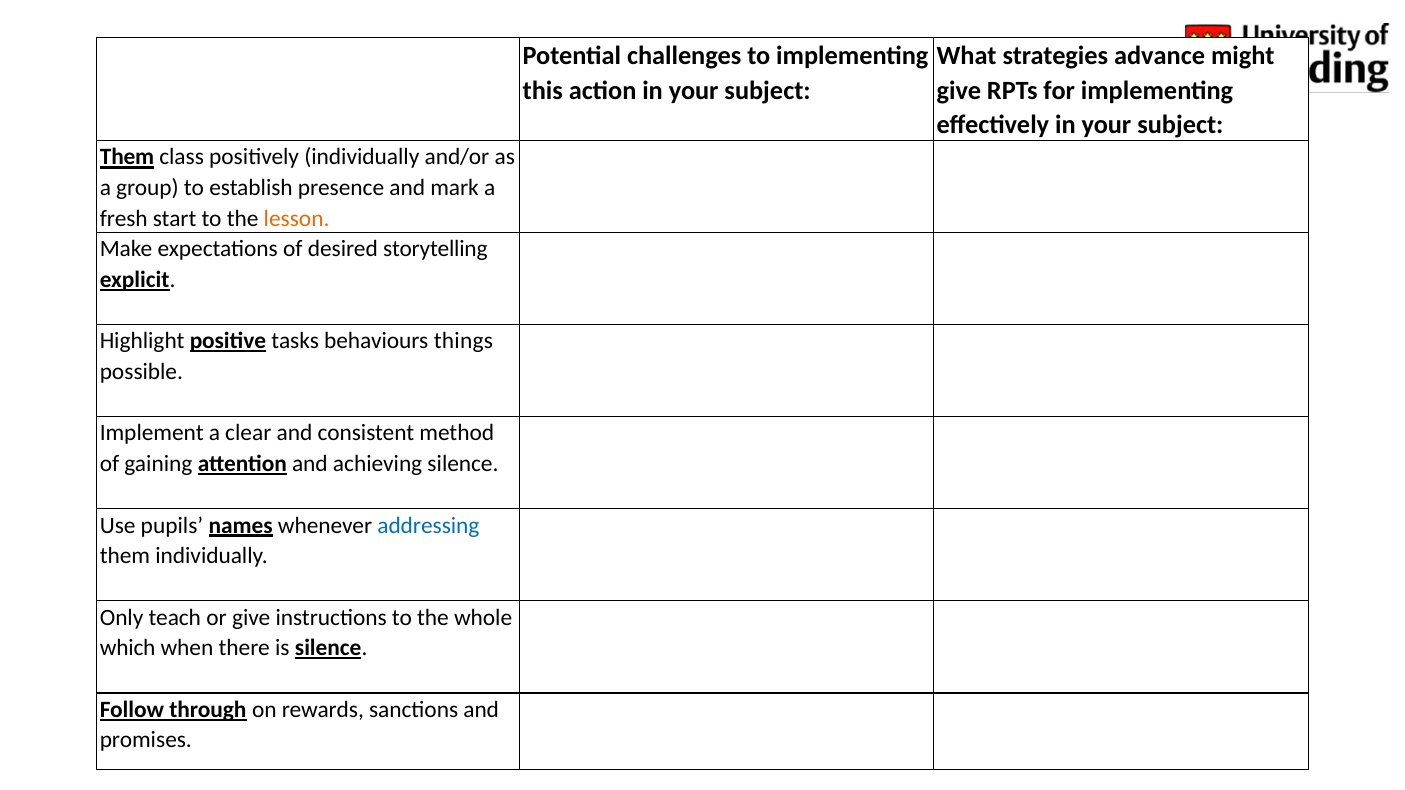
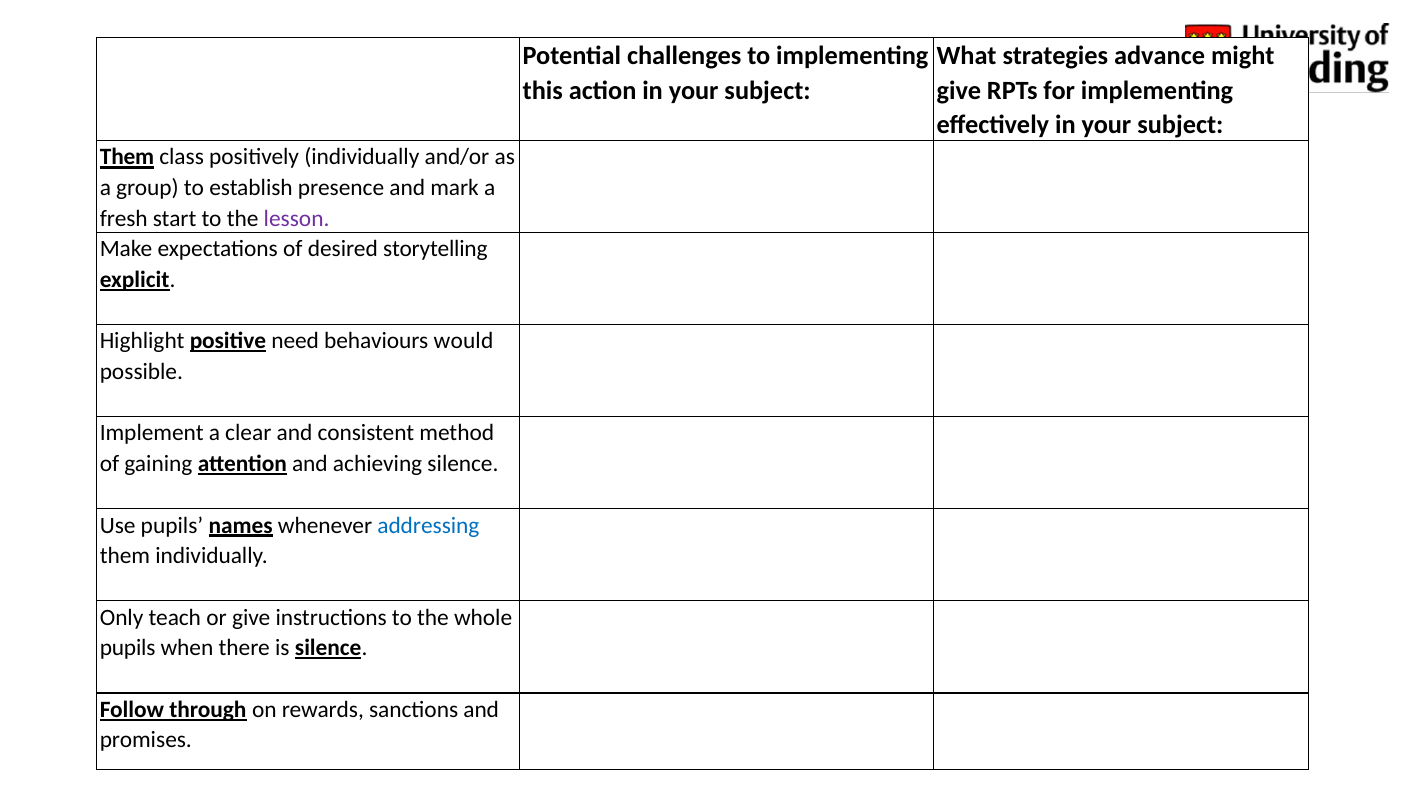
lesson colour: orange -> purple
tasks: tasks -> need
things: things -> would
which at (128, 648): which -> pupils
